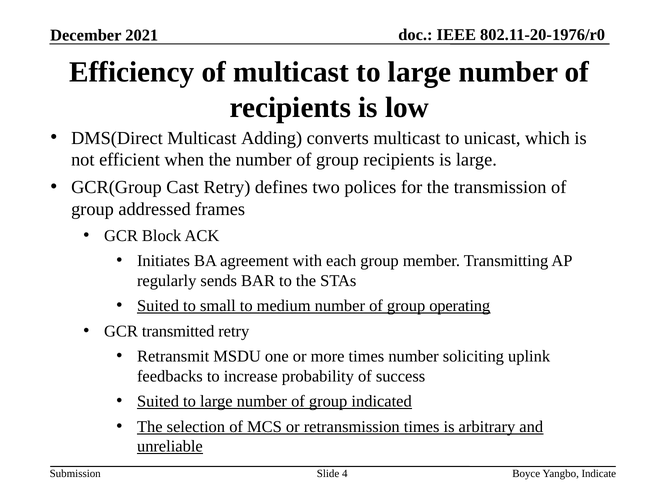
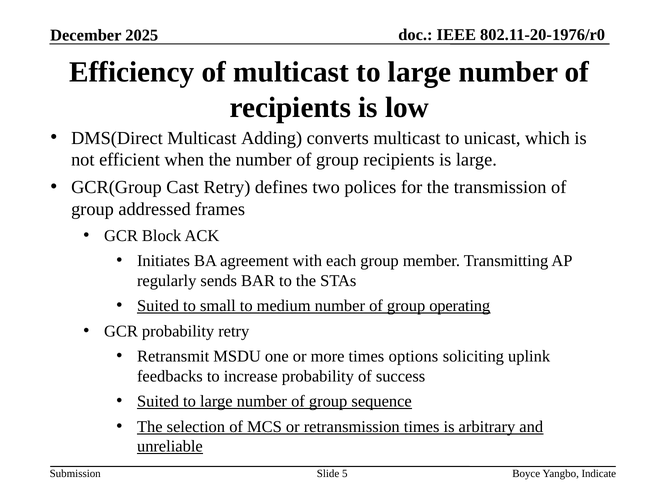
2021: 2021 -> 2025
GCR transmitted: transmitted -> probability
times number: number -> options
indicated: indicated -> sequence
4: 4 -> 5
